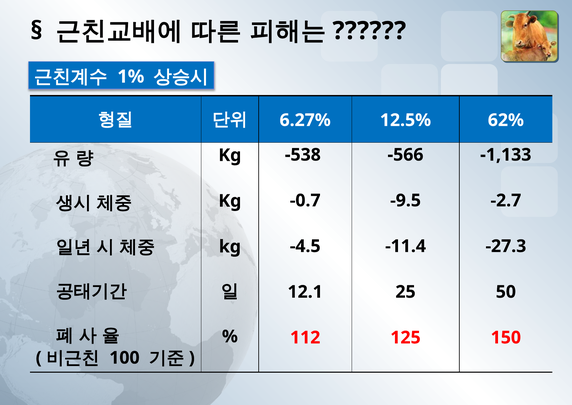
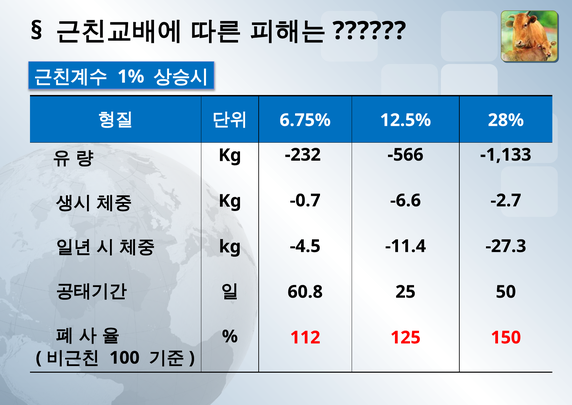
6.27%: 6.27% -> 6.75%
62%: 62% -> 28%
-538: -538 -> -232
-9.5: -9.5 -> -6.6
12.1: 12.1 -> 60.8
